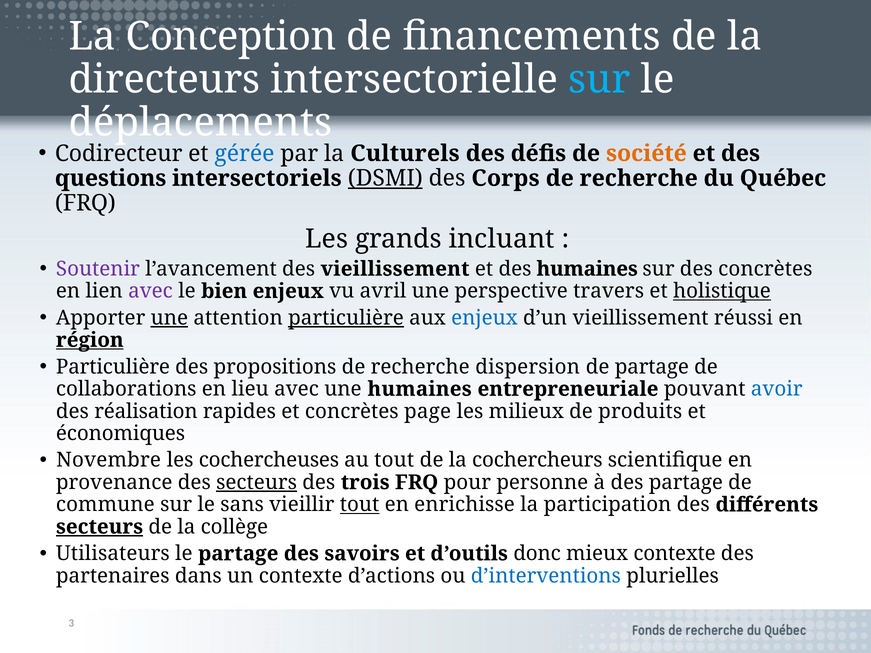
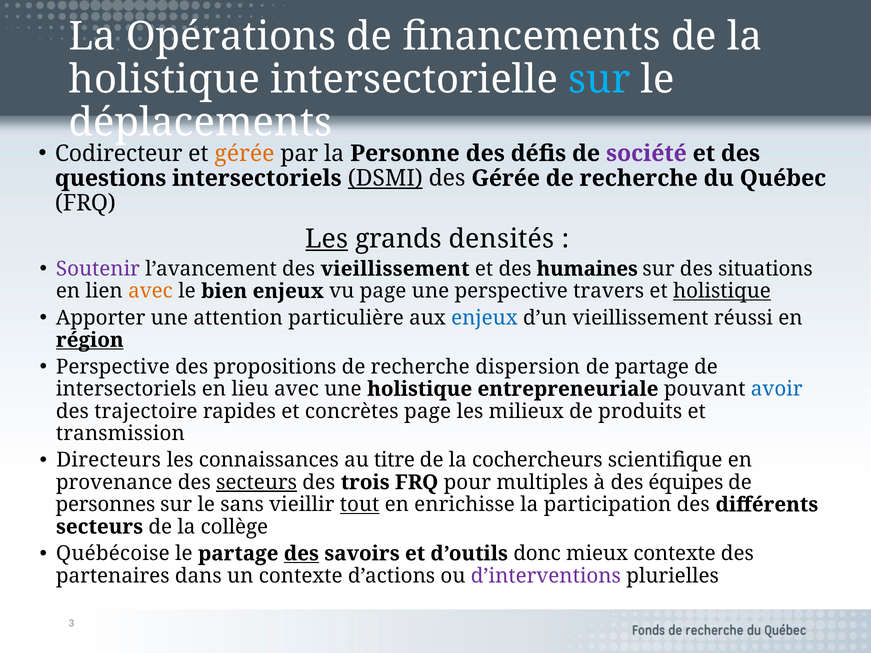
Conception: Conception -> Opérations
directeurs at (164, 79): directeurs -> holistique
gérée at (244, 153) colour: blue -> orange
Culturels: Culturels -> Personne
société colour: orange -> purple
des Corps: Corps -> Gérée
Les at (327, 239) underline: none -> present
incluant: incluant -> densités
des concrètes: concrètes -> situations
avec at (151, 291) colour: purple -> orange
vu avril: avril -> page
une at (169, 318) underline: present -> none
particulière at (346, 318) underline: present -> none
Particulière at (113, 367): Particulière -> Perspective
collaborations at (126, 389): collaborations -> intersectoriels
une humaines: humaines -> holistique
réalisation: réalisation -> trajectoire
économiques: économiques -> transmission
Novembre: Novembre -> Directeurs
cochercheuses: cochercheuses -> connaissances
au tout: tout -> titre
personne: personne -> multiples
des partage: partage -> équipes
commune: commune -> personnes
secteurs at (100, 527) underline: present -> none
Utilisateurs: Utilisateurs -> Québécoise
des at (301, 554) underline: none -> present
d’interventions colour: blue -> purple
